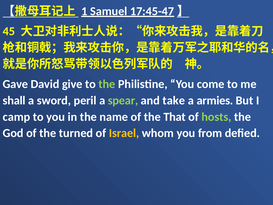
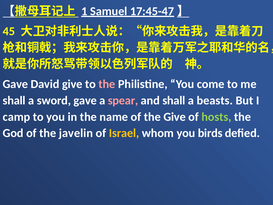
the at (107, 84) colour: light green -> pink
sword peril: peril -> gave
spear colour: light green -> pink
and take: take -> shall
armies: armies -> beasts
the That: That -> Give
turned: turned -> javelin
from: from -> birds
